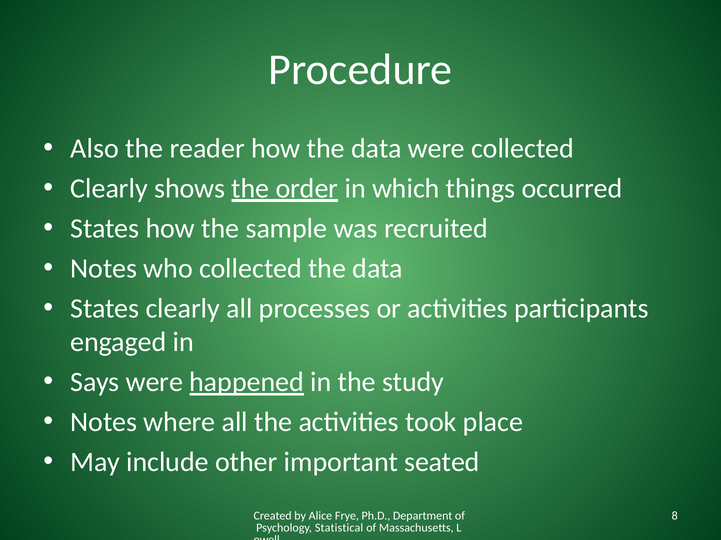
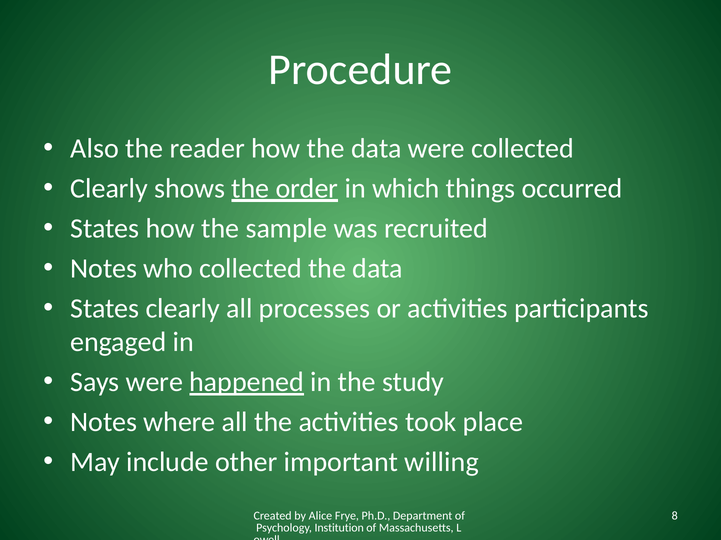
seated: seated -> willing
Statistical: Statistical -> Institution
